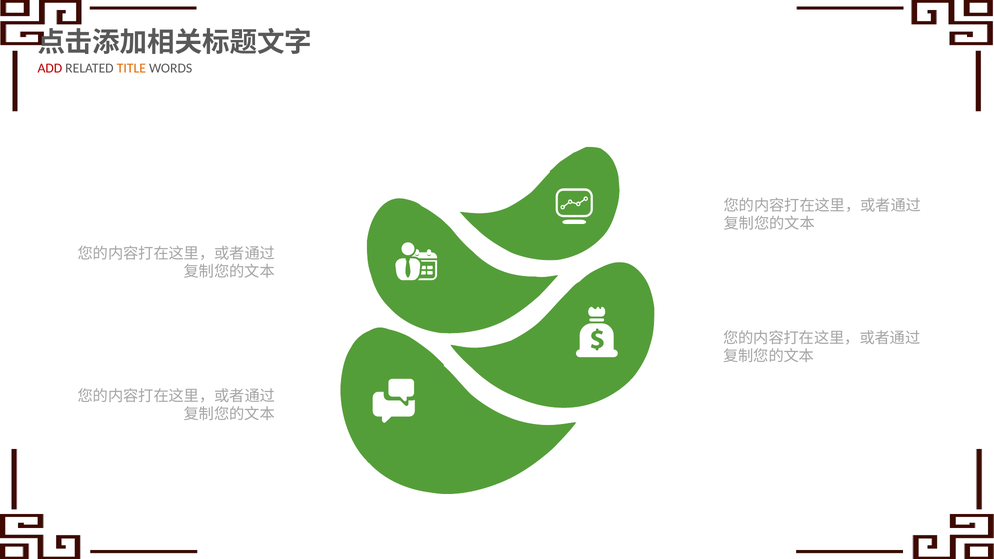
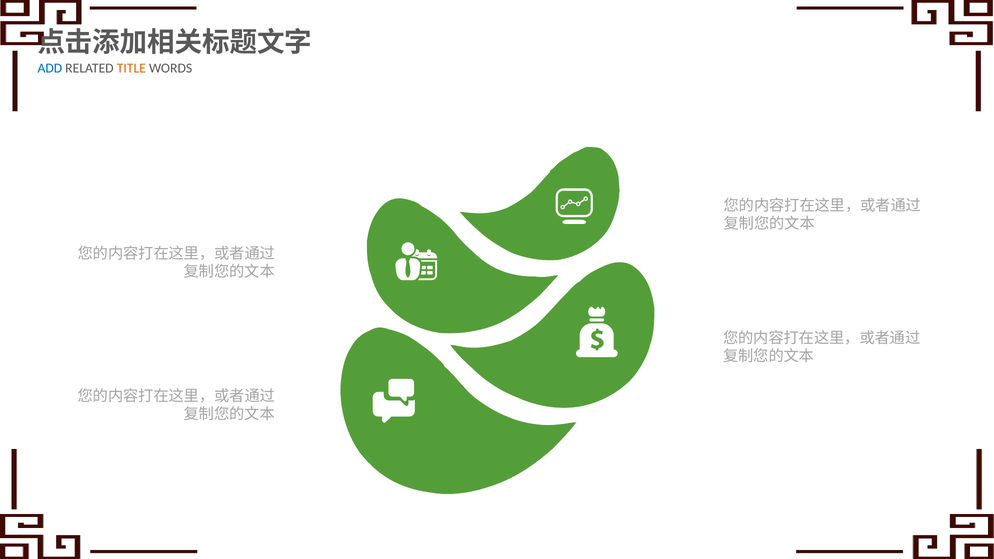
ADD colour: red -> blue
